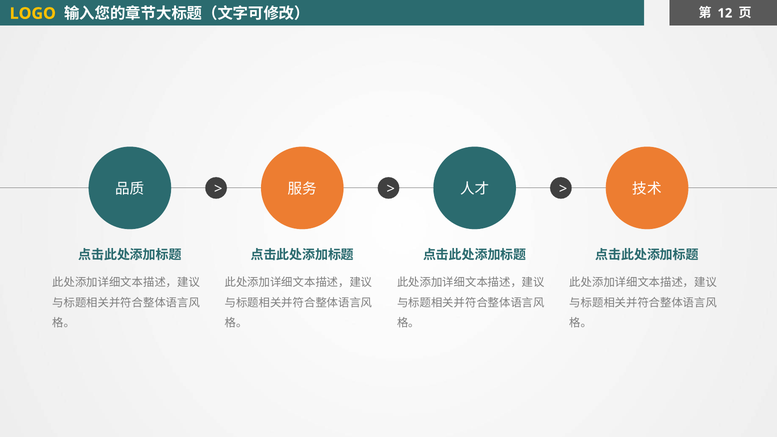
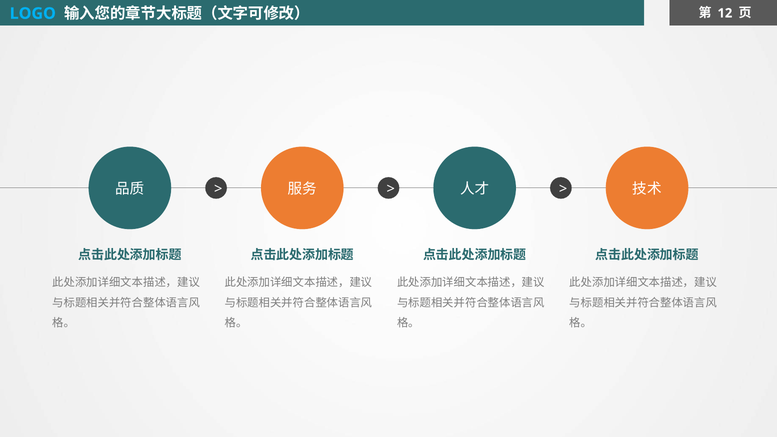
LOGO colour: yellow -> light blue
